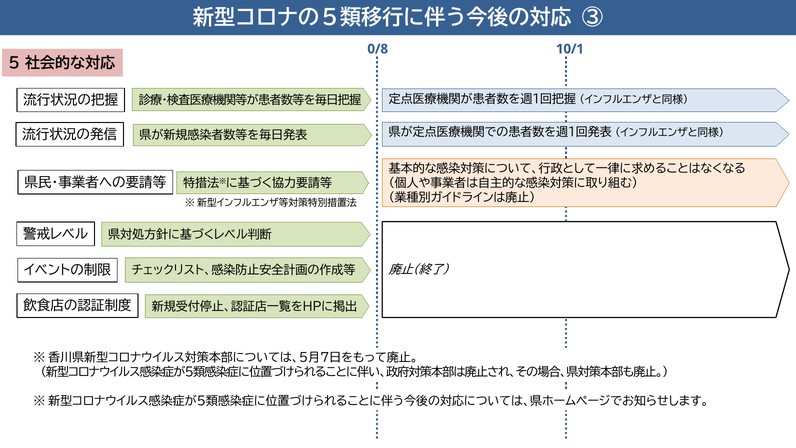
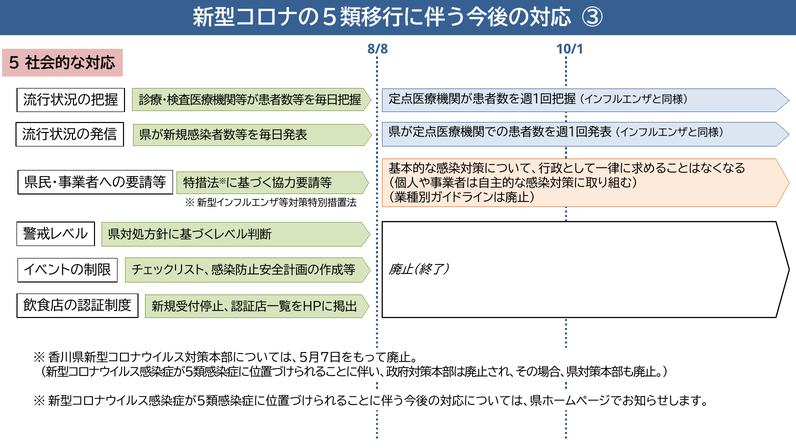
0/8: 0/8 -> 8/8
